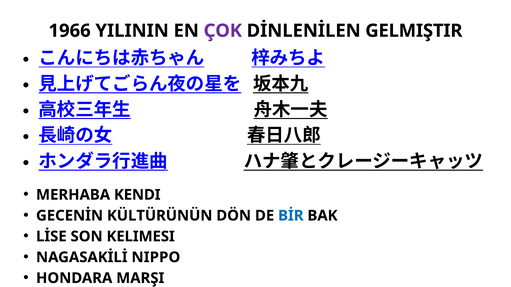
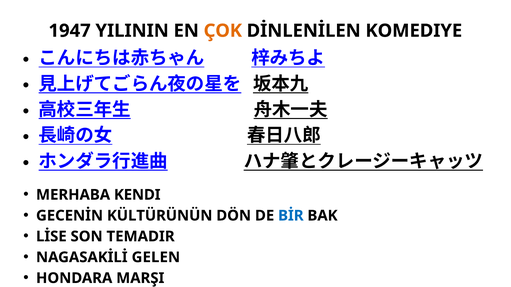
1966: 1966 -> 1947
ÇOK colour: purple -> orange
GELMIŞTIR: GELMIŞTIR -> KOMEDIYE
KELIMESI: KELIMESI -> TEMADIR
NIPPO: NIPPO -> GELEN
